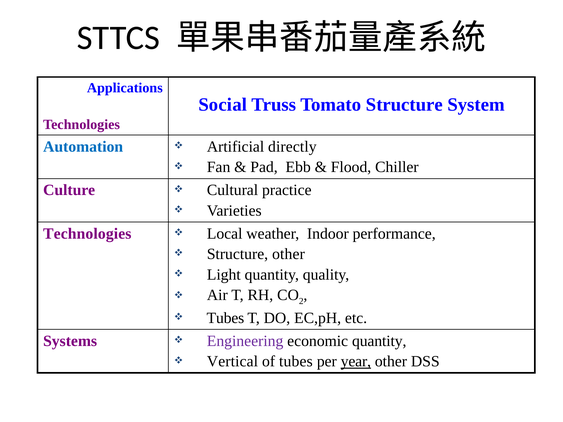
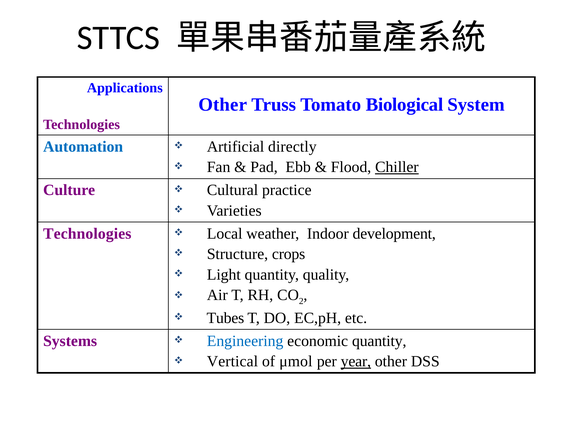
Social at (223, 105): Social -> Other
Tomato Structure: Structure -> Biological
Chiller underline: none -> present
performance: performance -> development
Structure other: other -> crops
Engineering colour: purple -> blue
of tubes: tubes -> μmol
